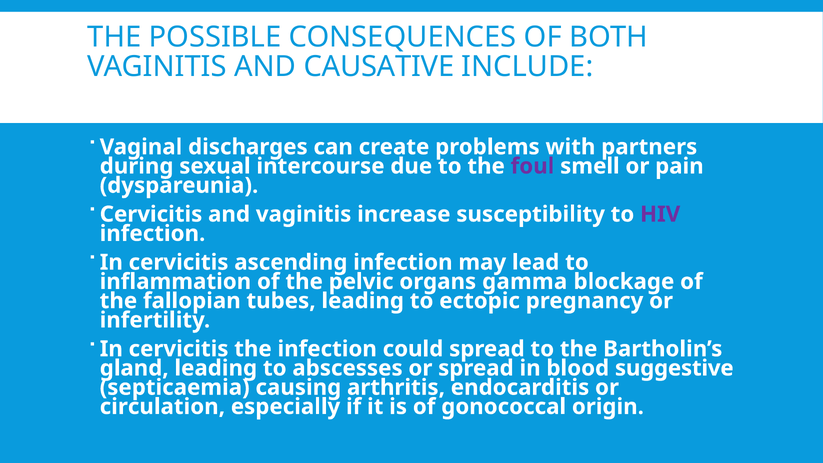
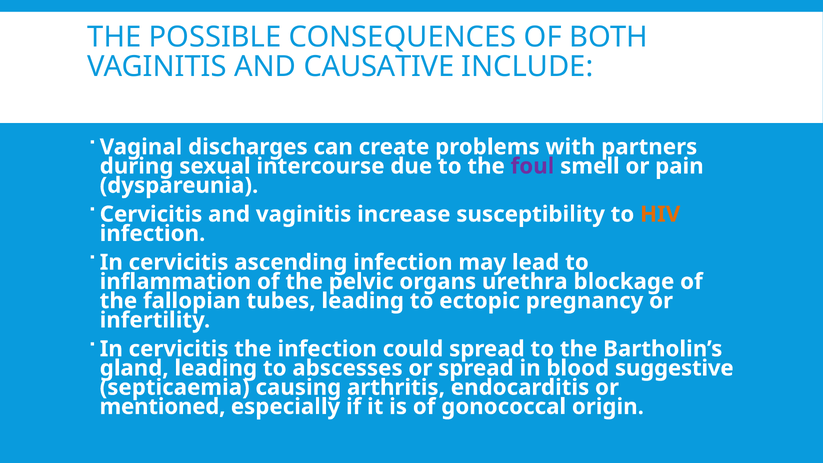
HIV colour: purple -> orange
gamma: gamma -> urethra
circulation: circulation -> mentioned
